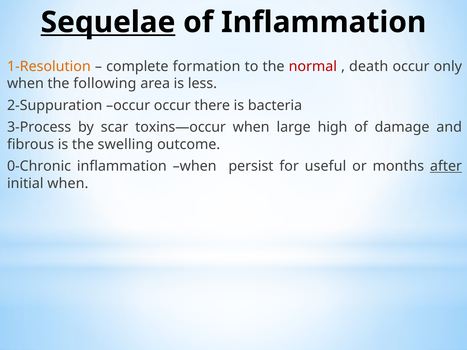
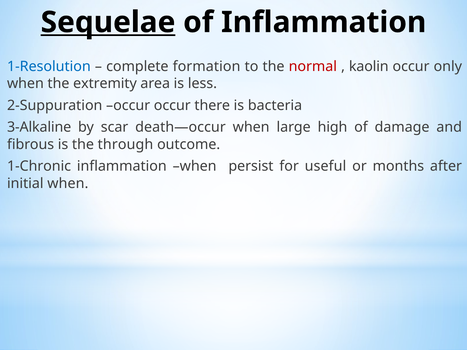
1-Resolution colour: orange -> blue
death: death -> kaolin
following: following -> extremity
3-Process: 3-Process -> 3-Alkaline
toxins—occur: toxins—occur -> death—occur
swelling: swelling -> through
0-Chronic: 0-Chronic -> 1-Chronic
after underline: present -> none
